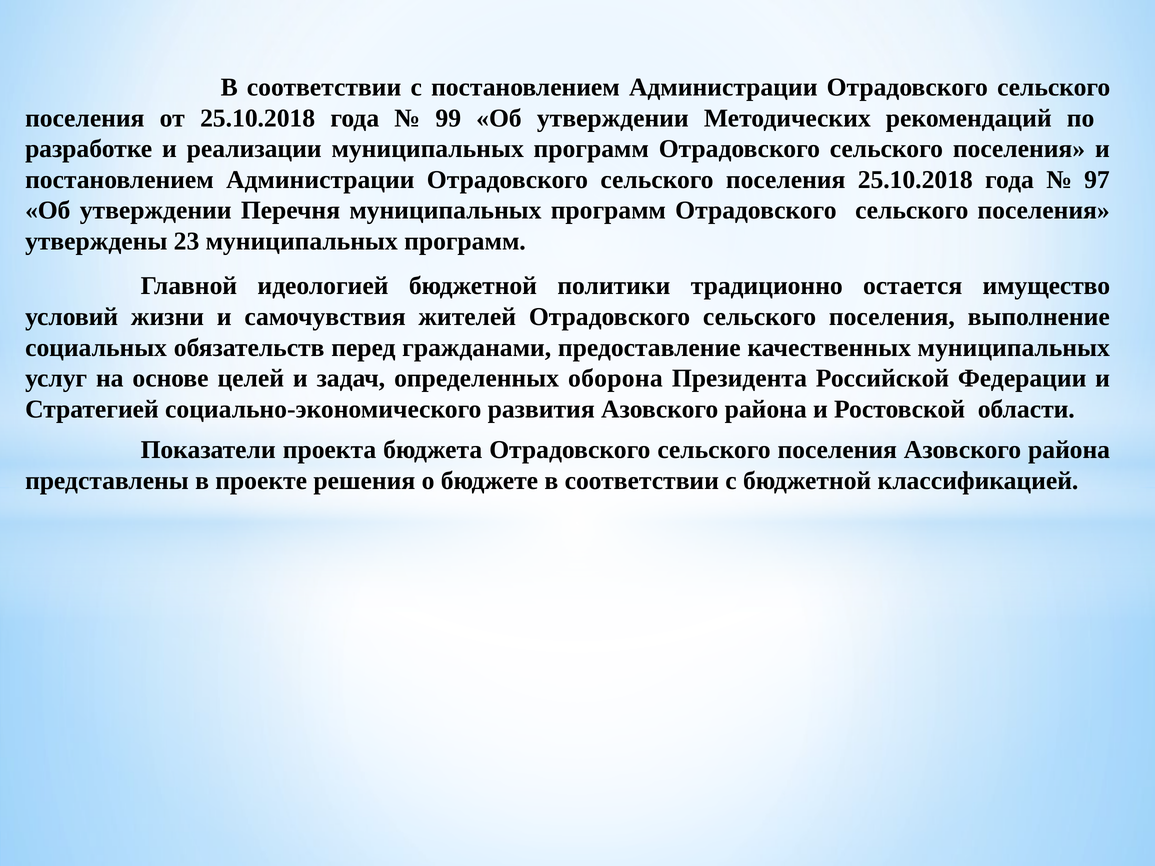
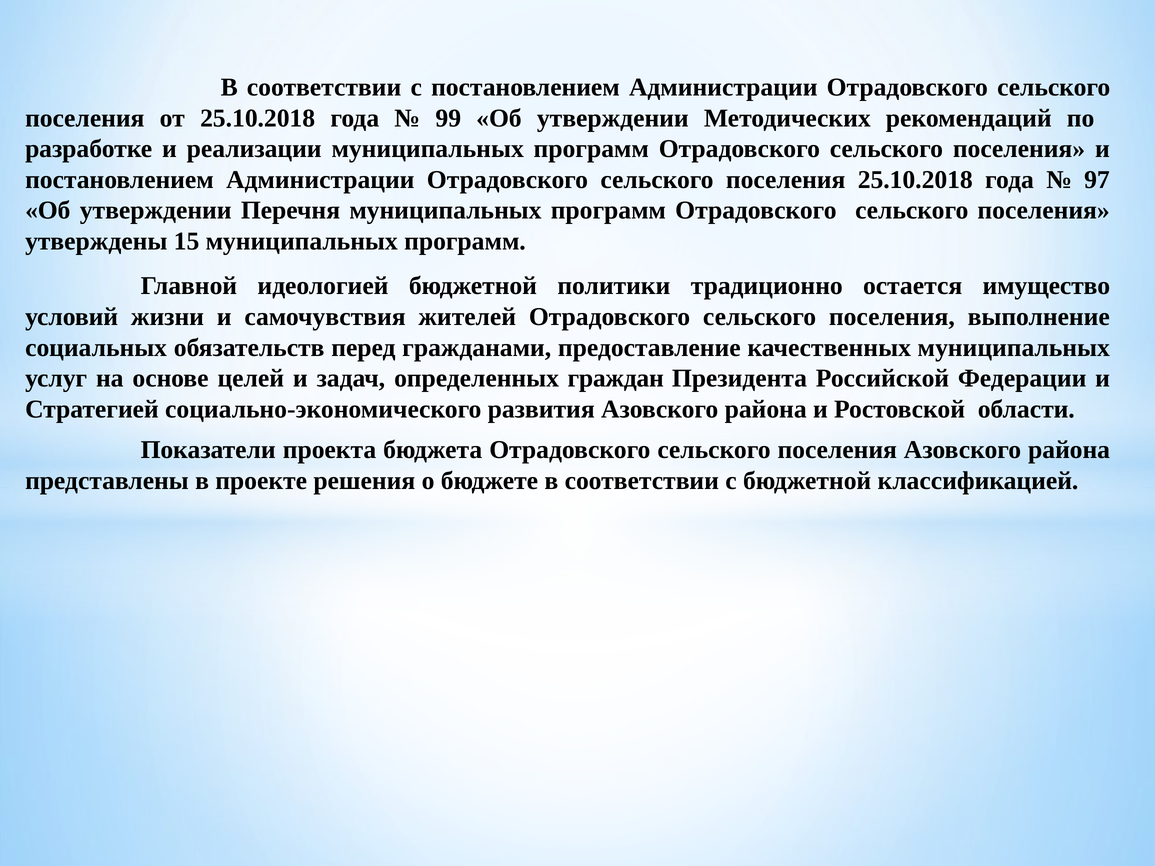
23: 23 -> 15
оборона: оборона -> граждан
